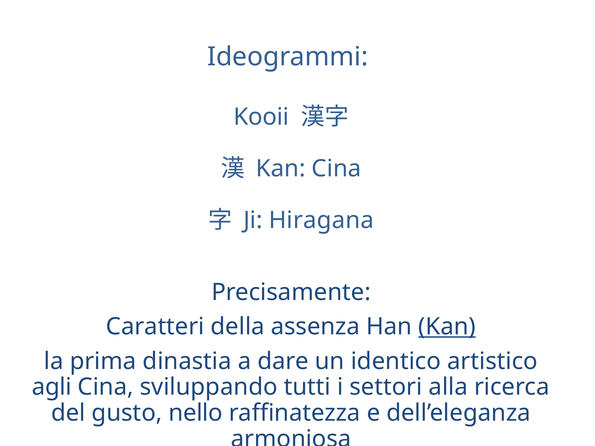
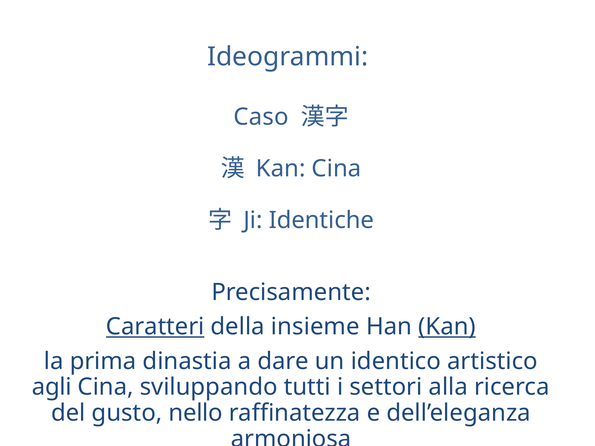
Kooii: Kooii -> Caso
Hiragana: Hiragana -> Identiche
Caratteri underline: none -> present
assenza: assenza -> insieme
